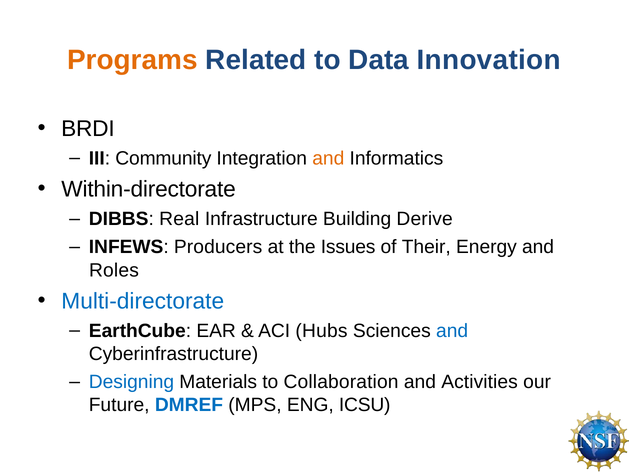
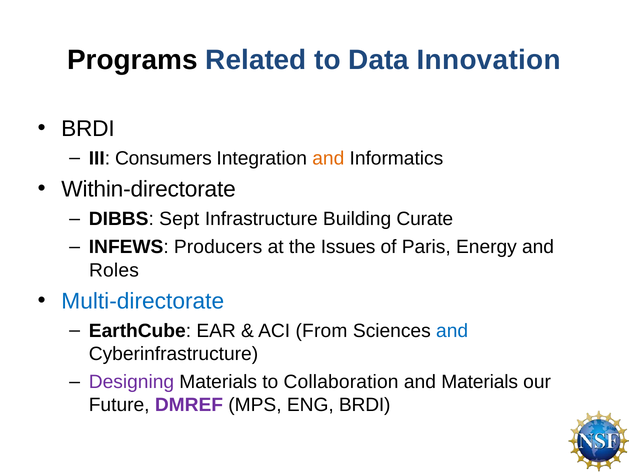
Programs colour: orange -> black
Community: Community -> Consumers
Real: Real -> Sept
Derive: Derive -> Curate
Their: Their -> Paris
Hubs: Hubs -> From
Designing colour: blue -> purple
and Activities: Activities -> Materials
DMREF colour: blue -> purple
ENG ICSU: ICSU -> BRDI
